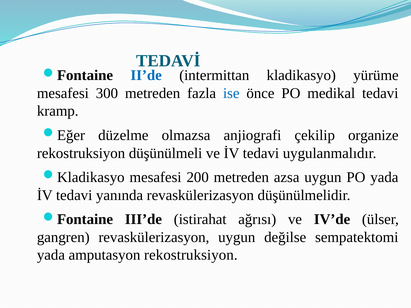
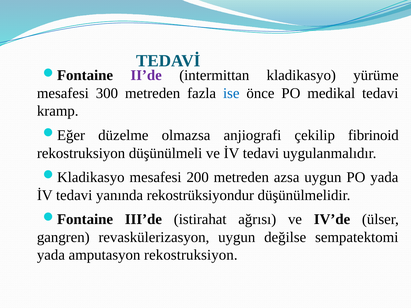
II’de colour: blue -> purple
organize: organize -> fibrinoid
yanında revaskülerizasyon: revaskülerizasyon -> rekostrüksiyondur
